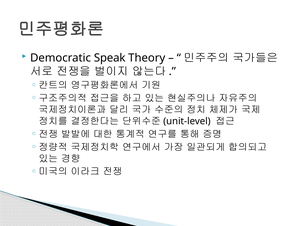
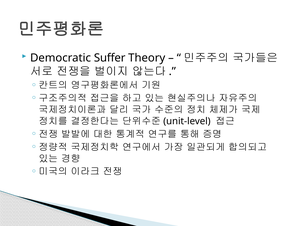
Speak: Speak -> Suffer
